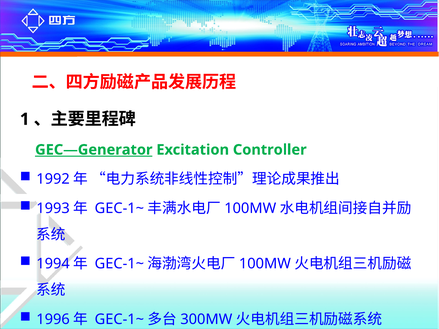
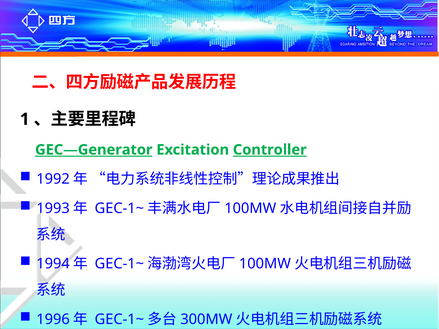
Controller underline: none -> present
